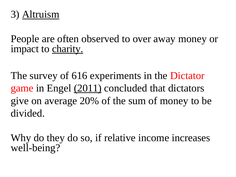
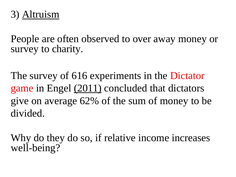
impact at (25, 49): impact -> survey
charity underline: present -> none
20%: 20% -> 62%
